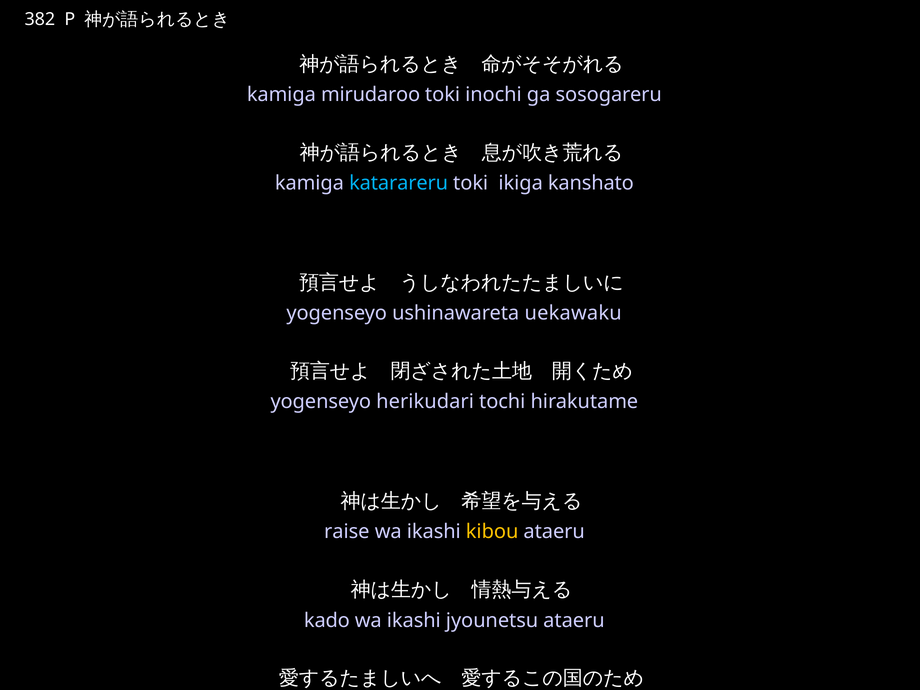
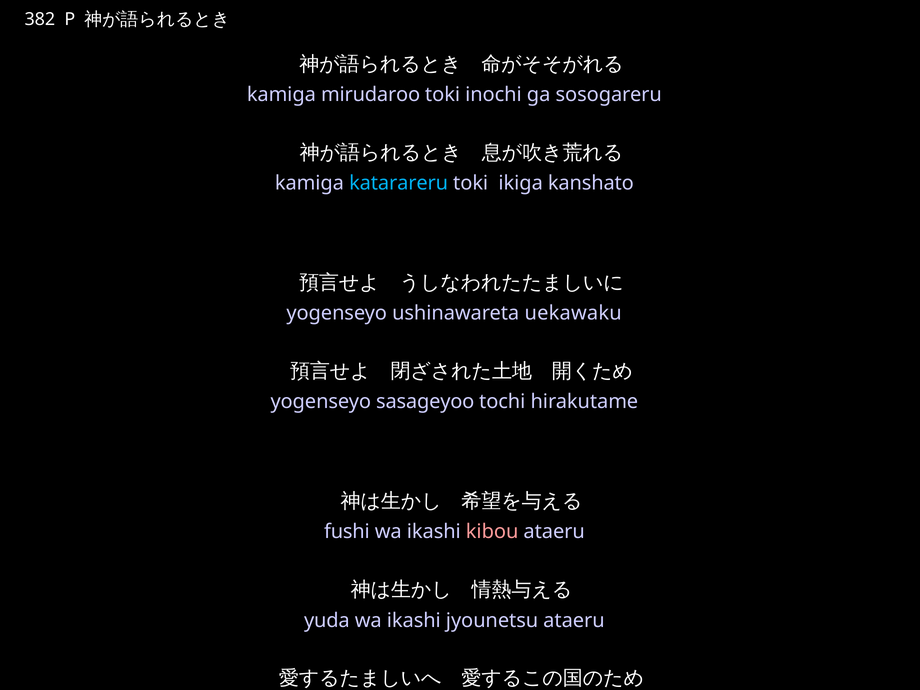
herikudari: herikudari -> sasageyoo
raise: raise -> fushi
kibou colour: yellow -> pink
kado: kado -> yuda
